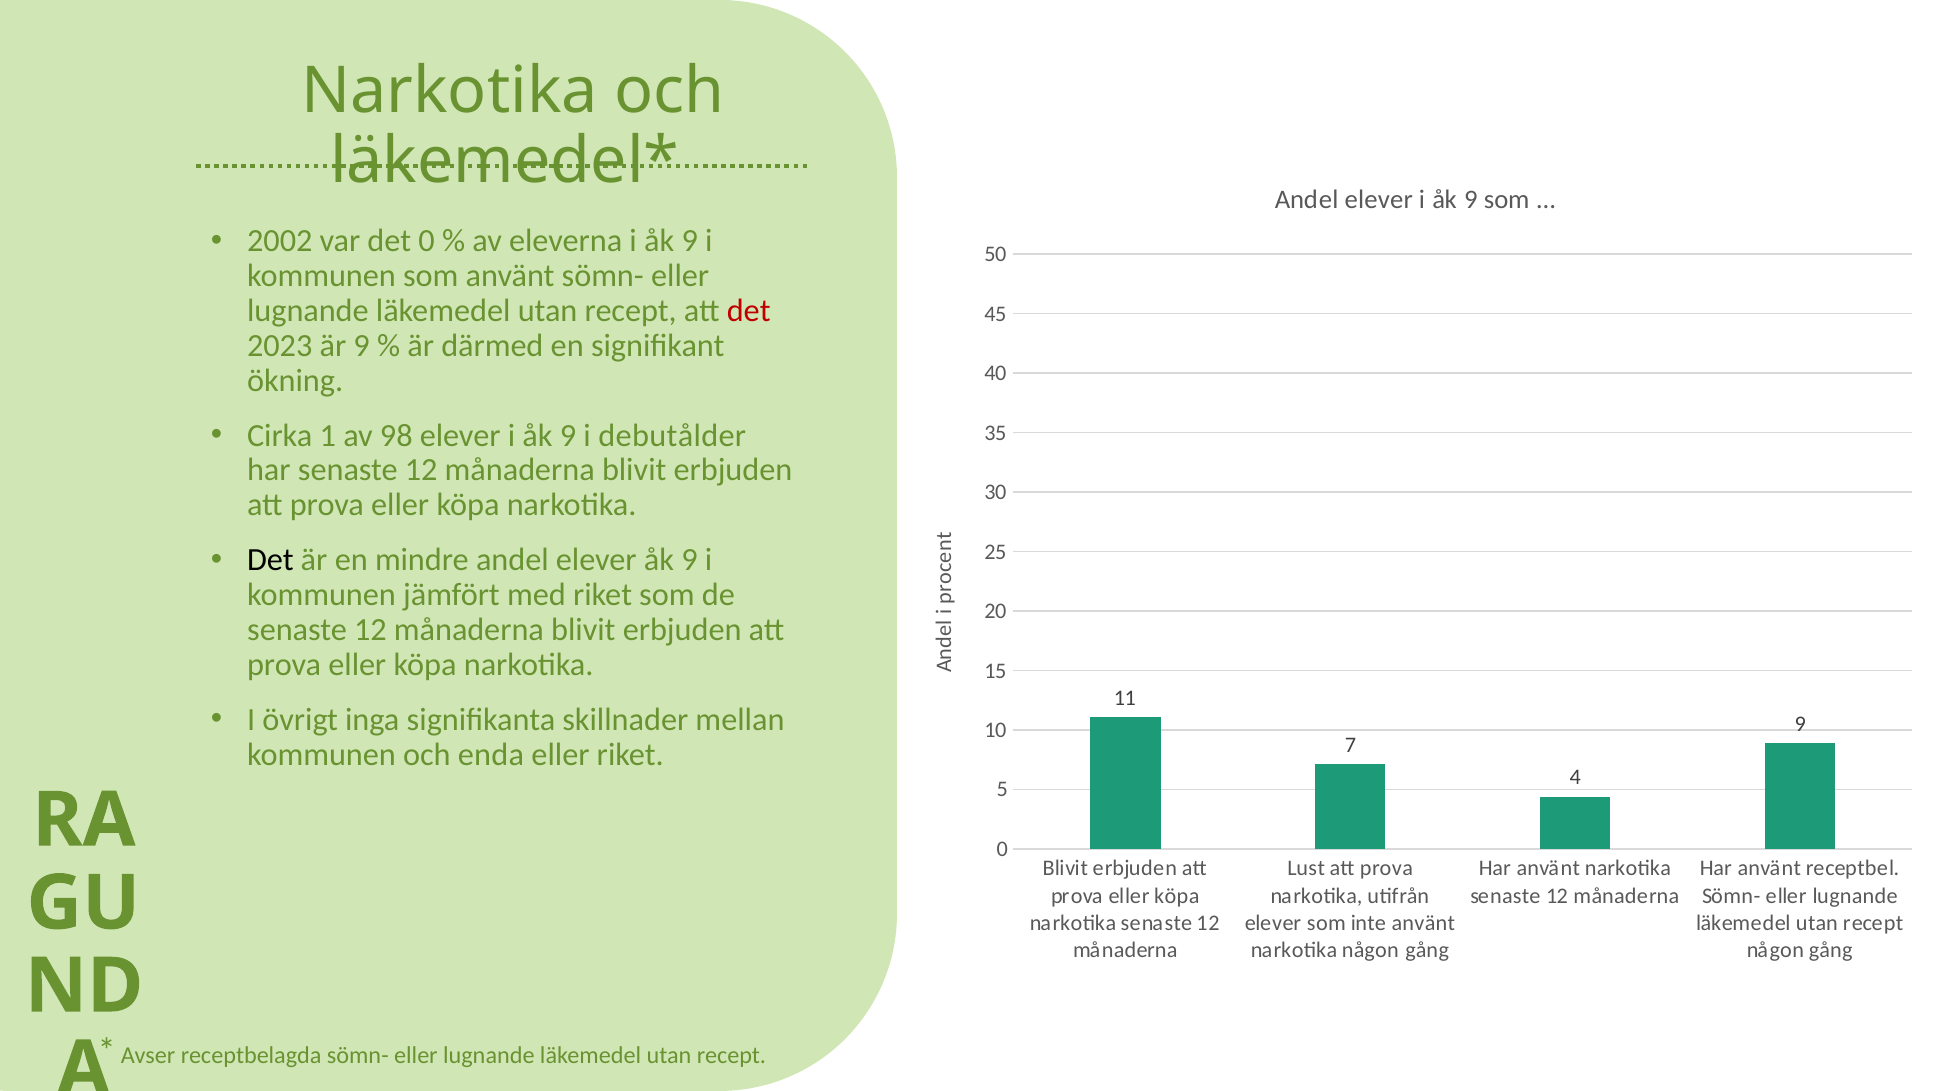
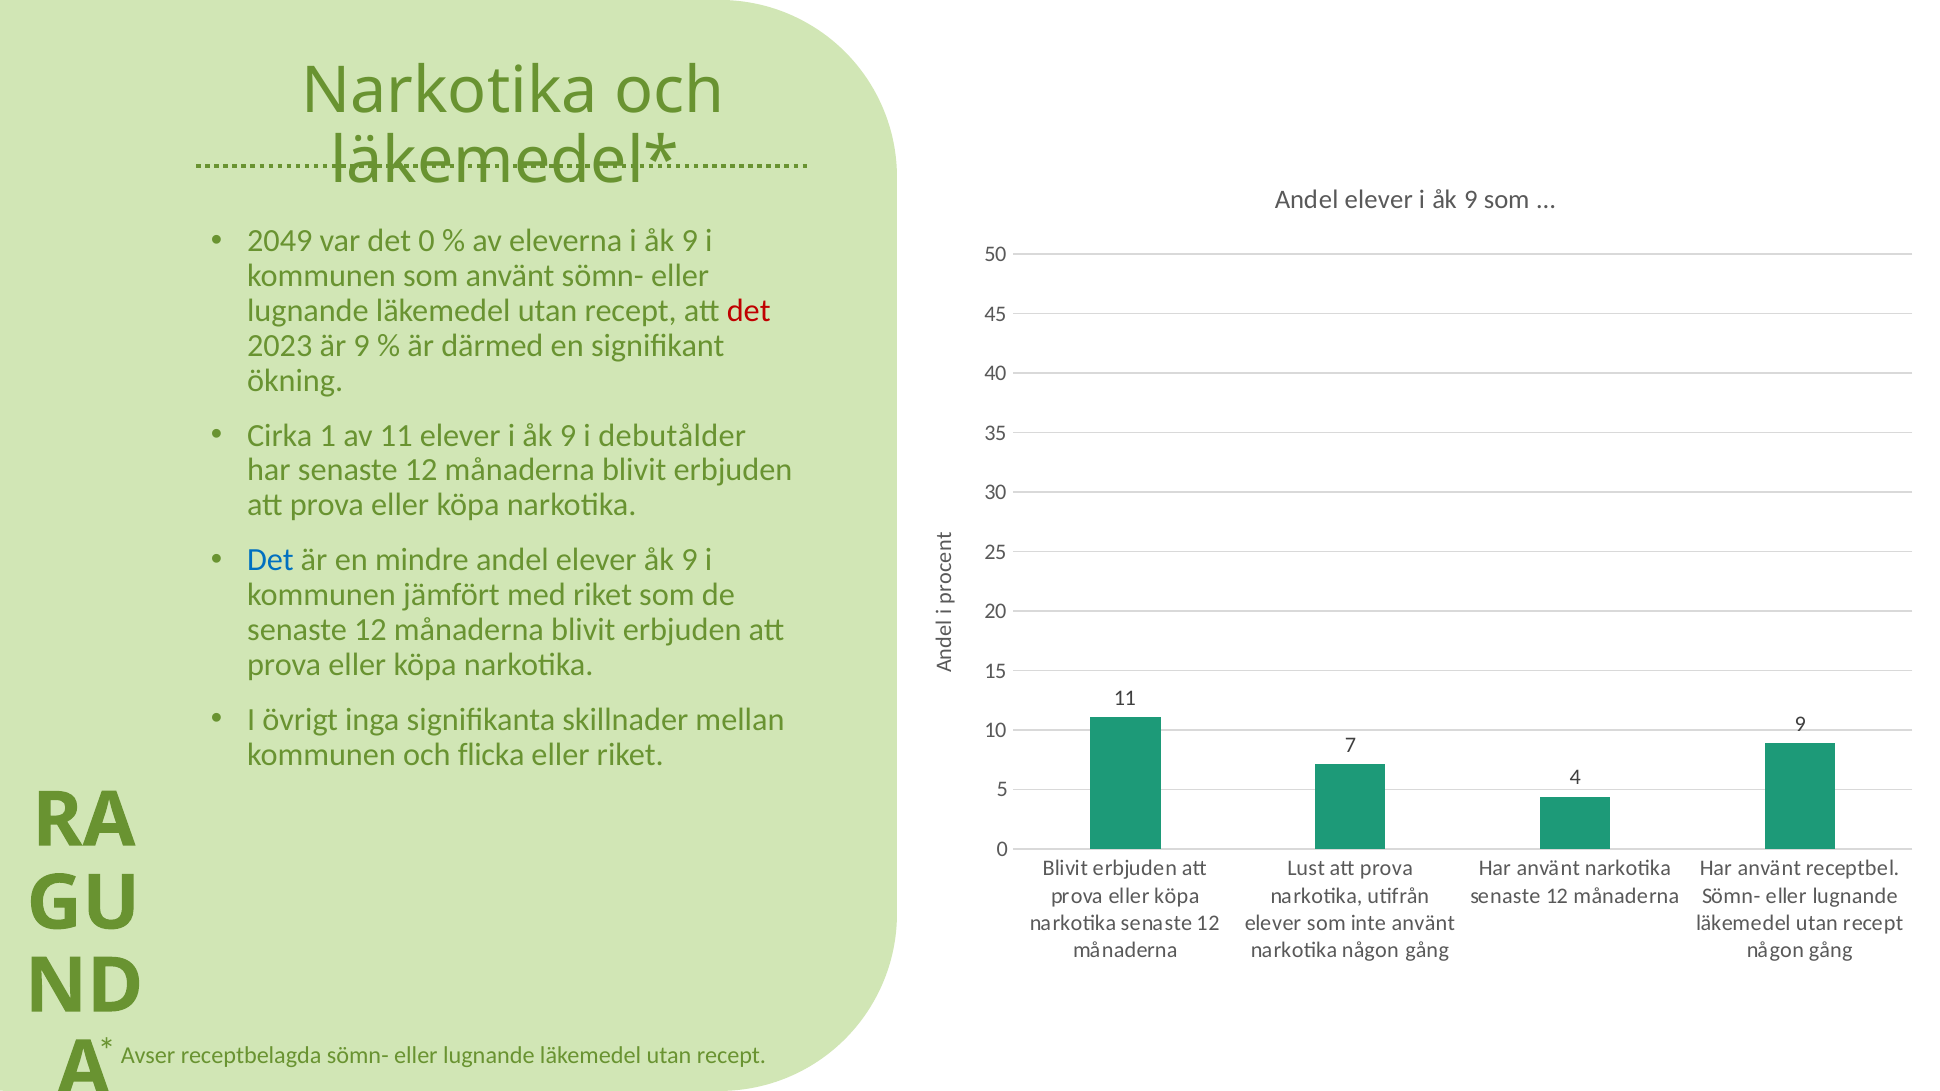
2002: 2002 -> 2049
av 98: 98 -> 11
Det at (270, 560) colour: black -> blue
enda: enda -> flicka
